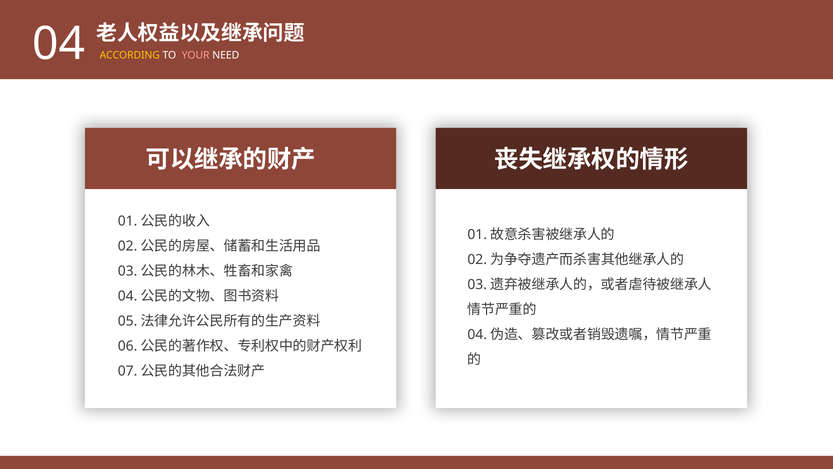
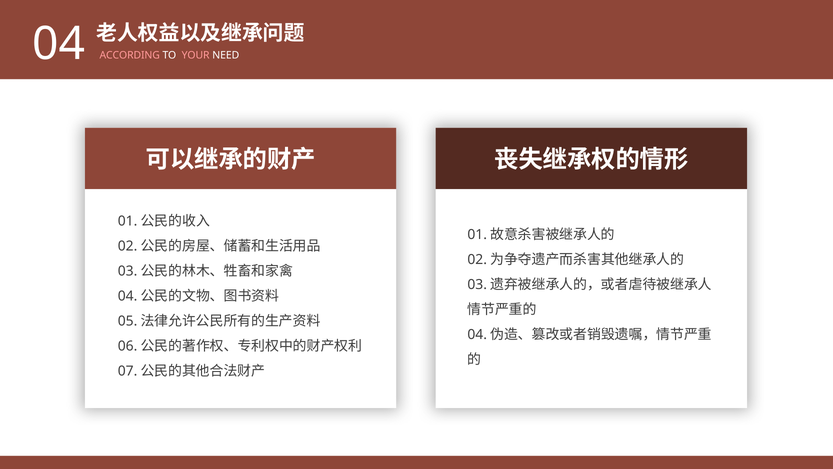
ACCORDING colour: yellow -> pink
